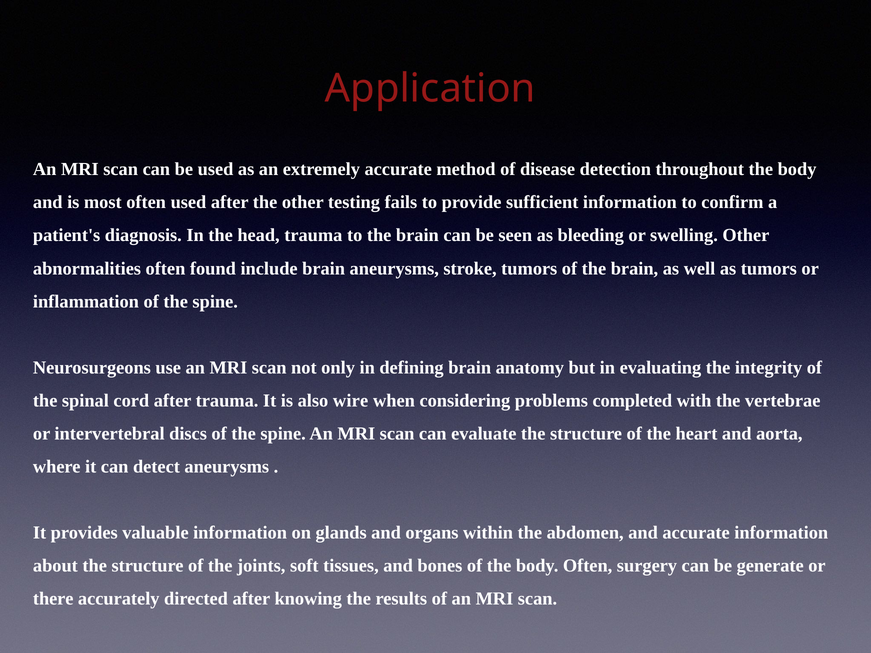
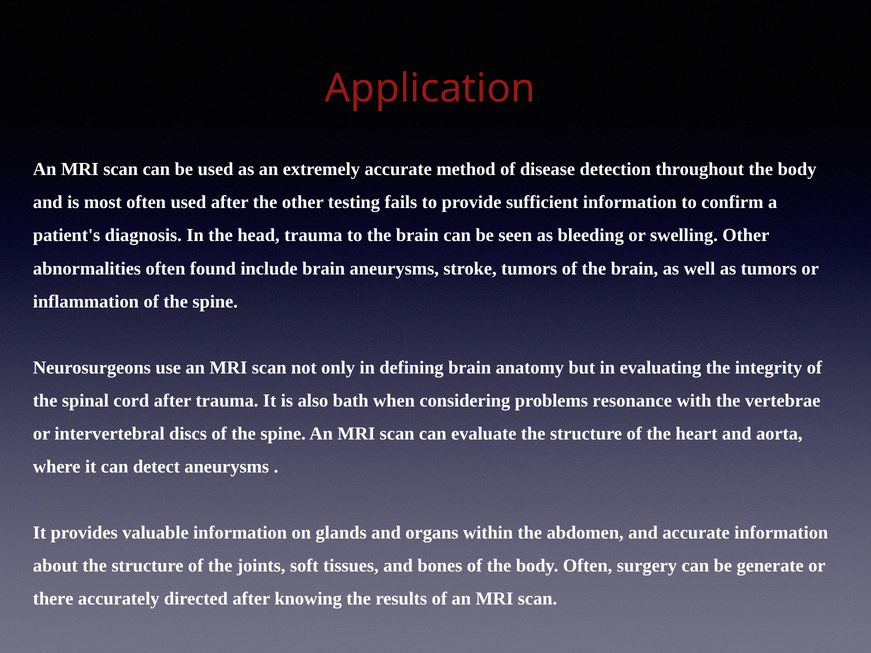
wire: wire -> bath
completed: completed -> resonance
